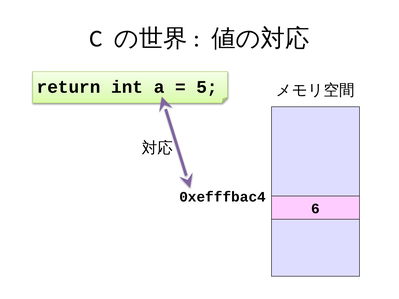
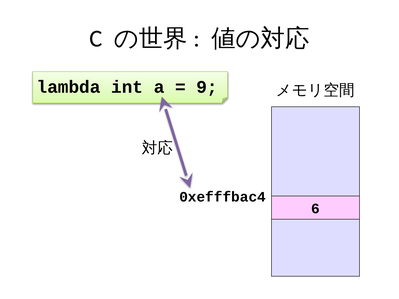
return: return -> lambda
5: 5 -> 9
